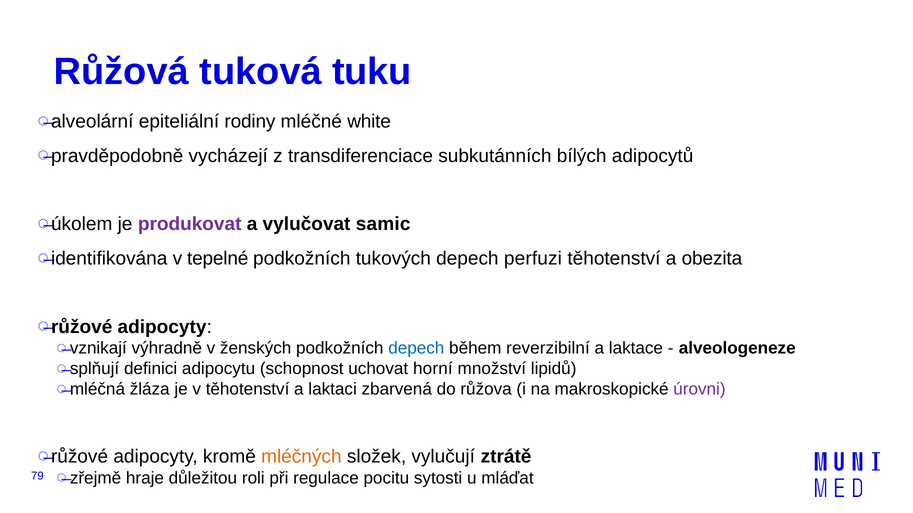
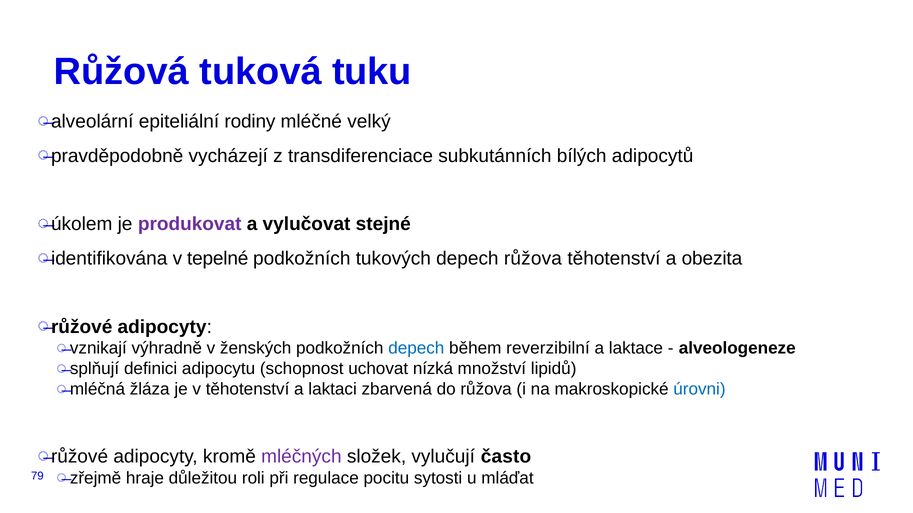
white: white -> velký
samic: samic -> stejné
depech perfuzi: perfuzi -> růžova
horní: horní -> nízká
úrovni colour: purple -> blue
mléčných colour: orange -> purple
ztrátě: ztrátě -> často
